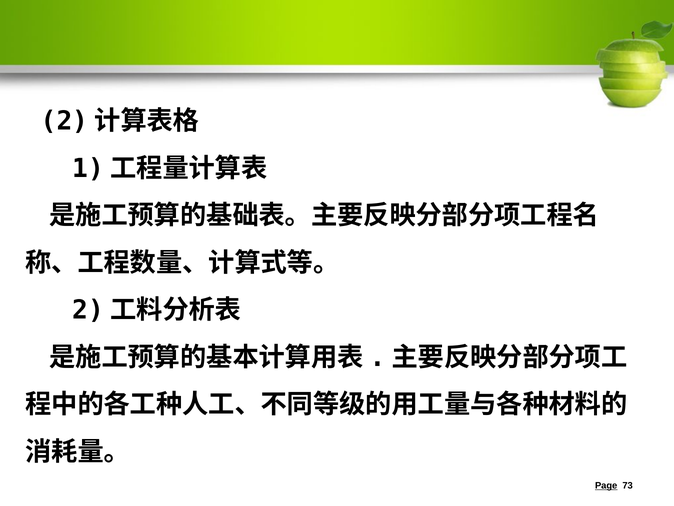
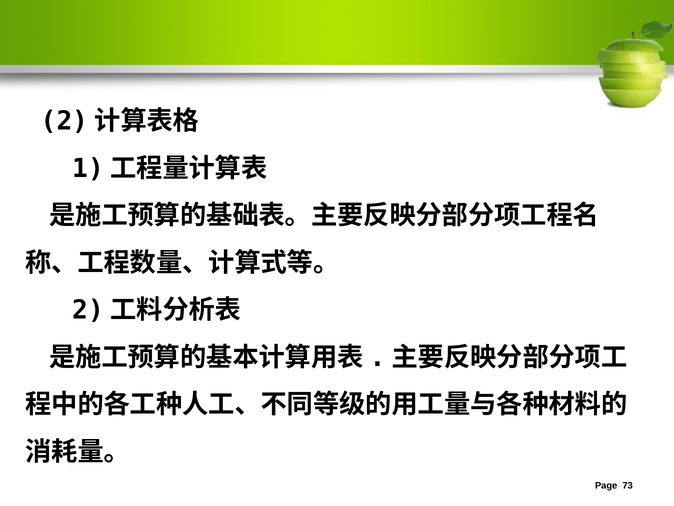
Page underline: present -> none
